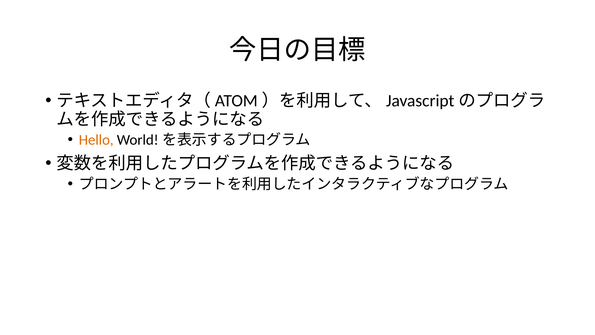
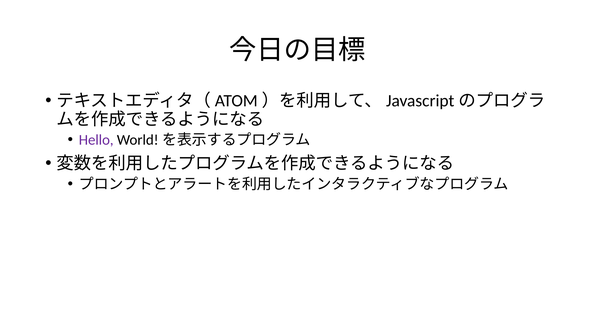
Hello colour: orange -> purple
